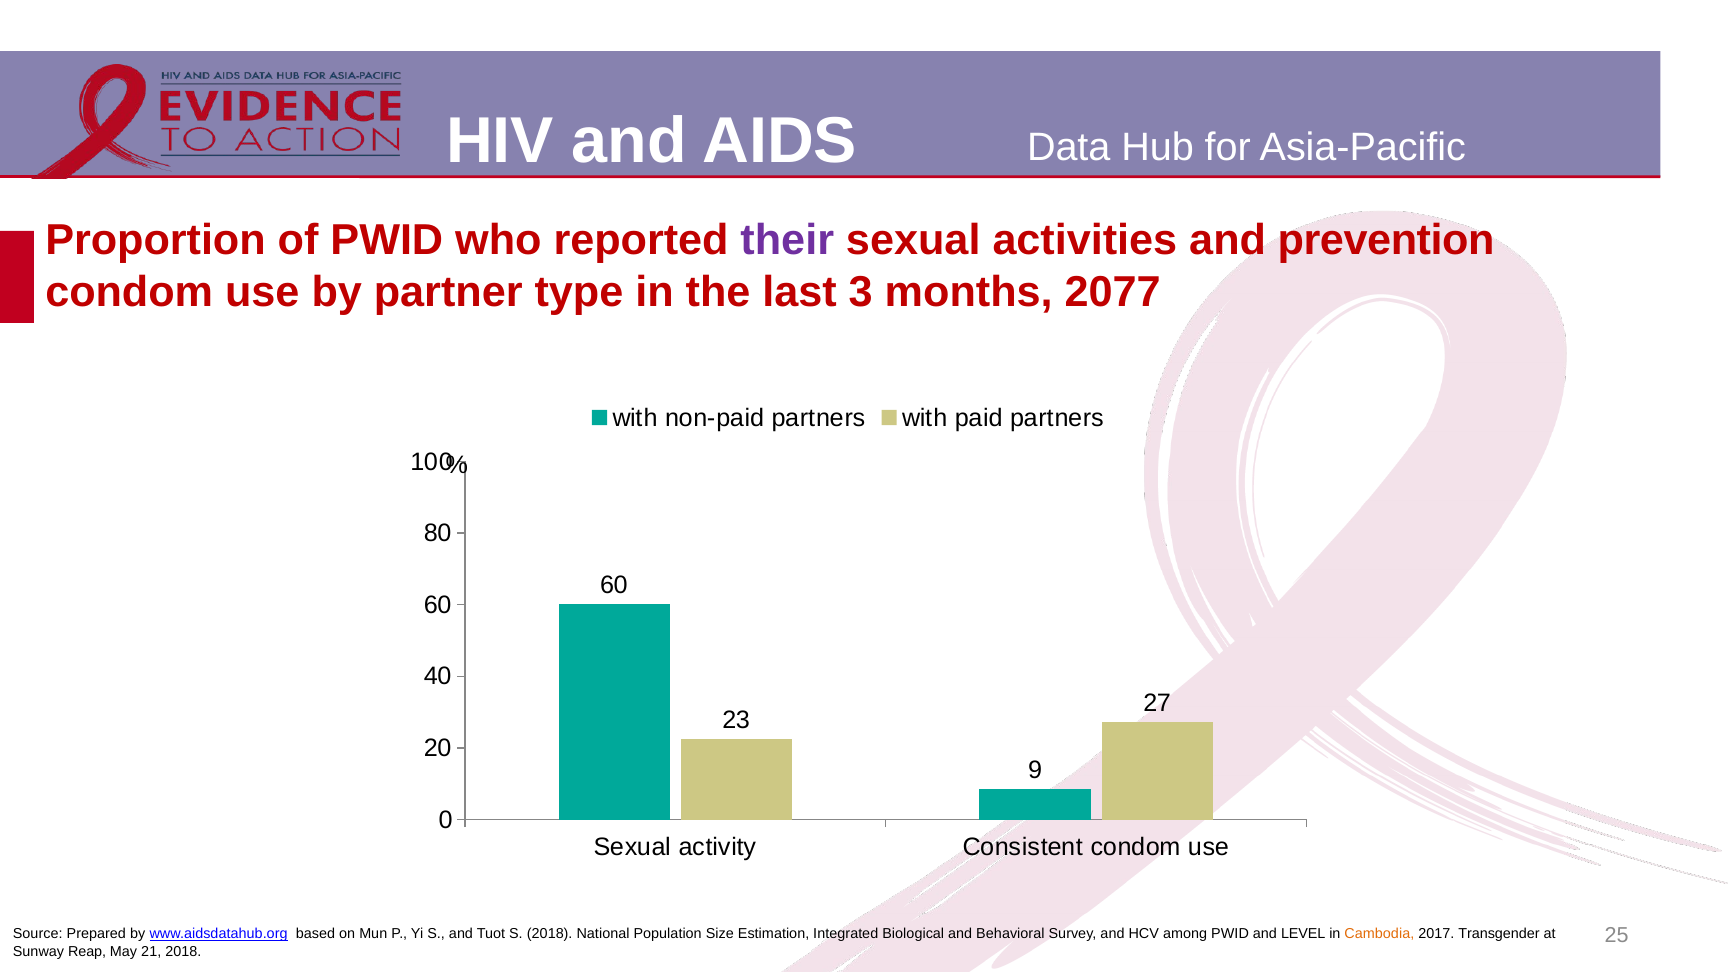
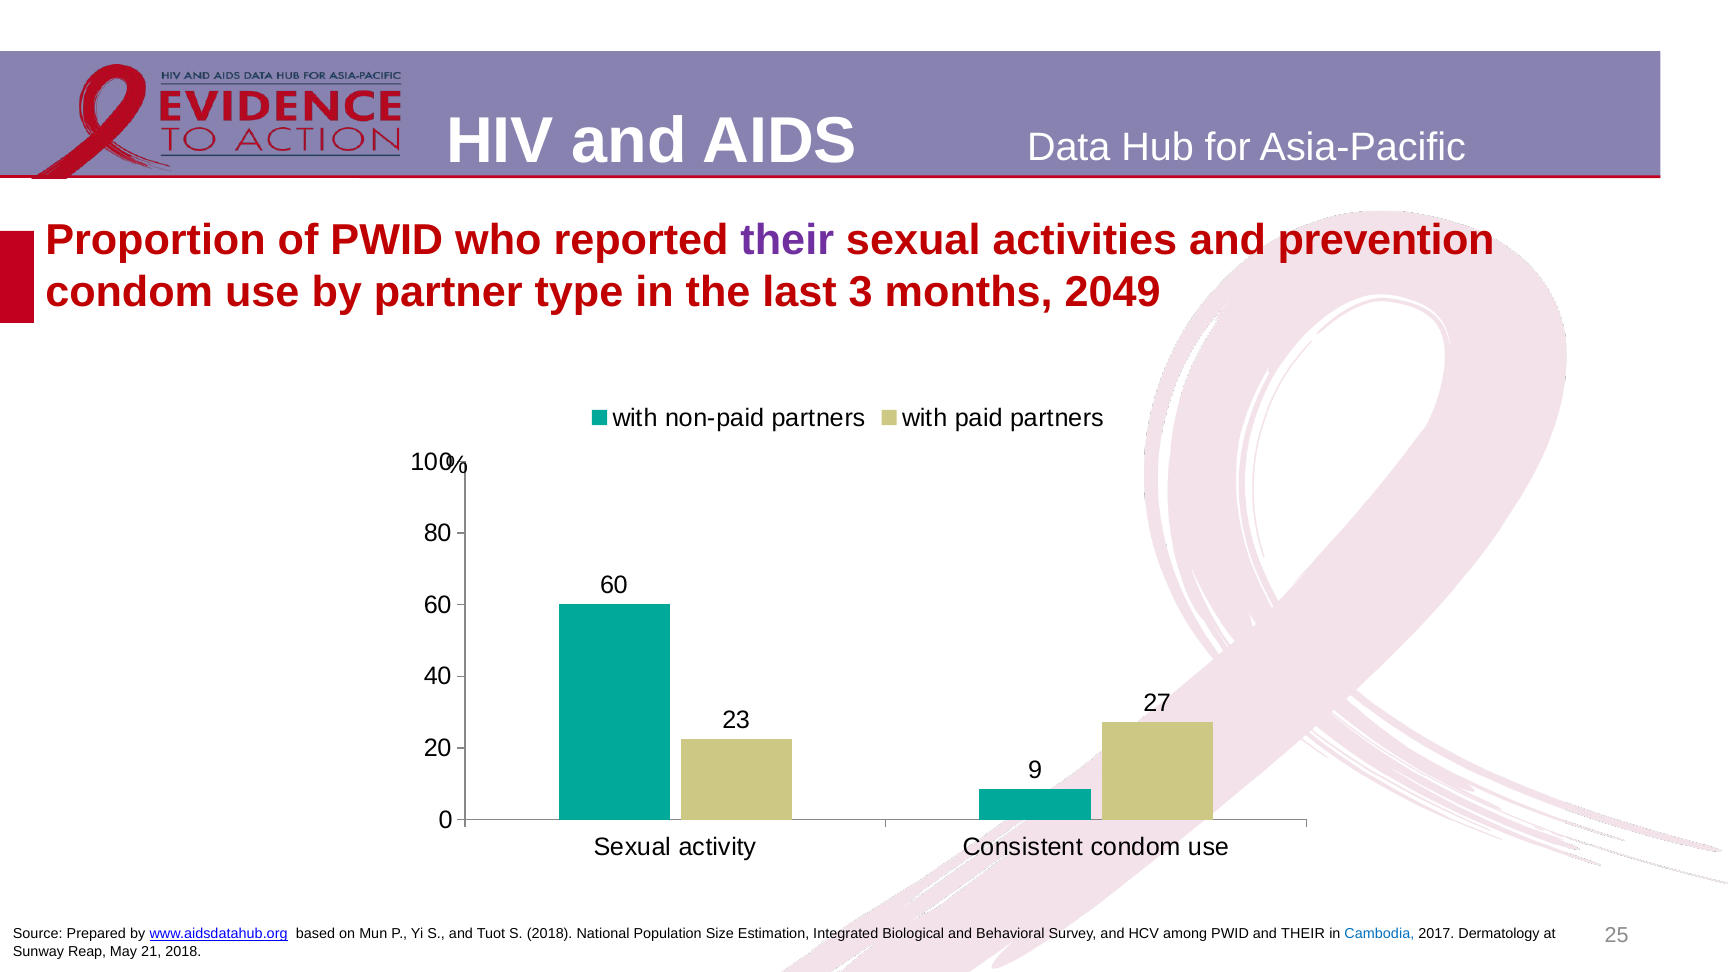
2077: 2077 -> 2049
and LEVEL: LEVEL -> THEIR
Cambodia colour: orange -> blue
Transgender: Transgender -> Dermatology
